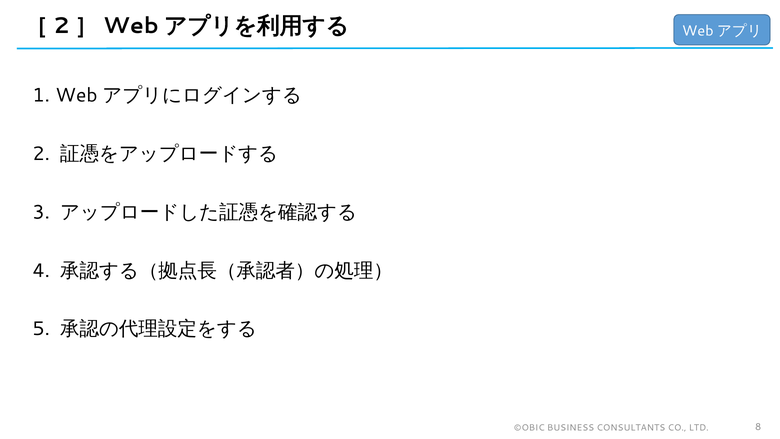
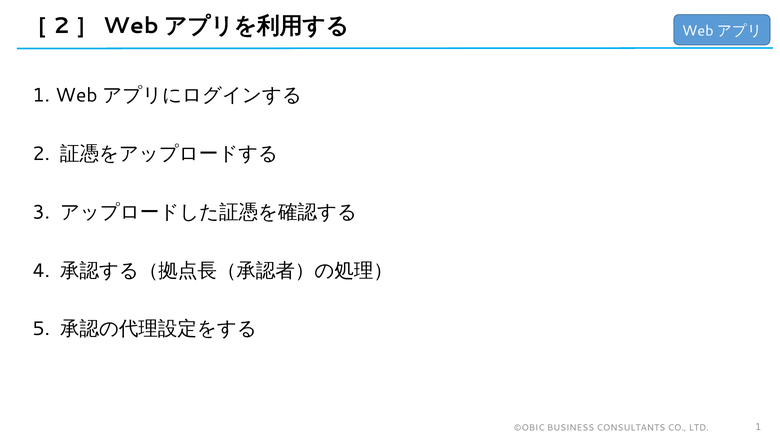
LTD 8: 8 -> 1
